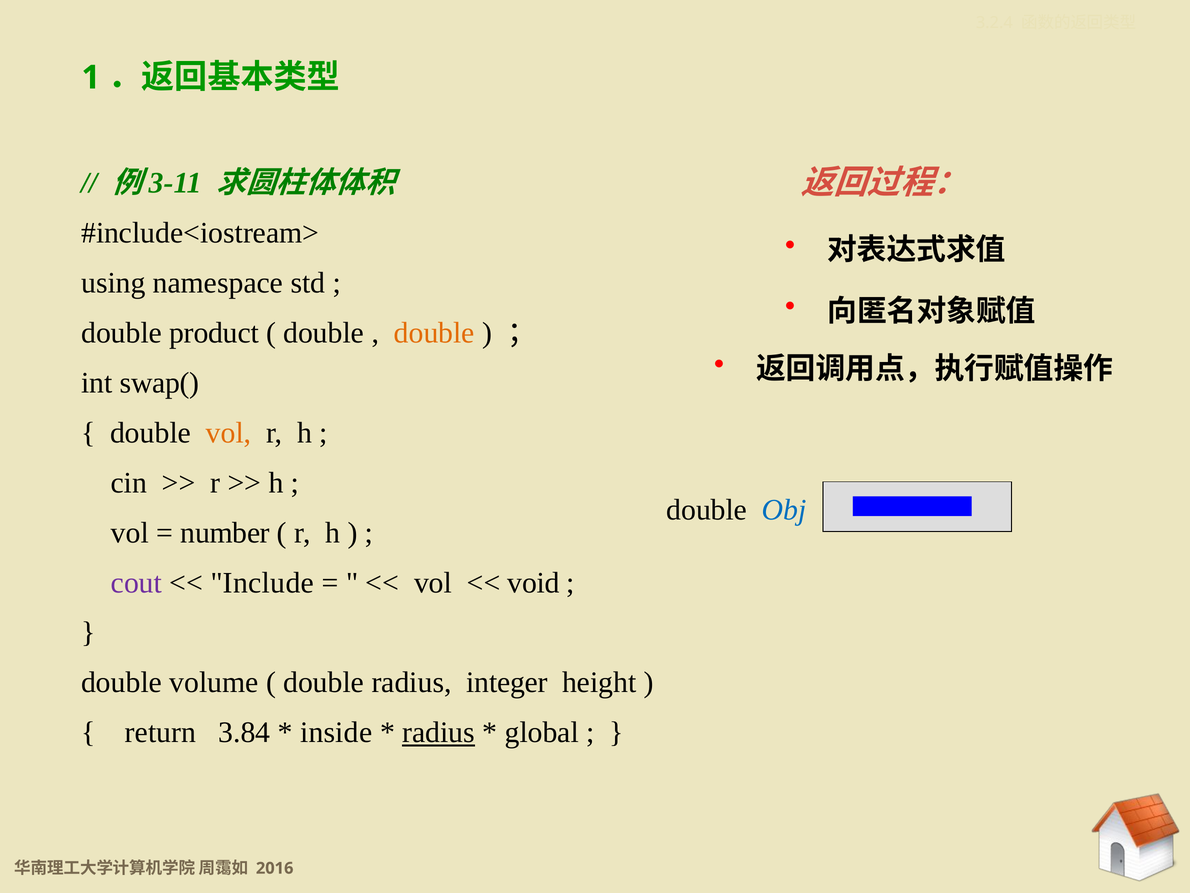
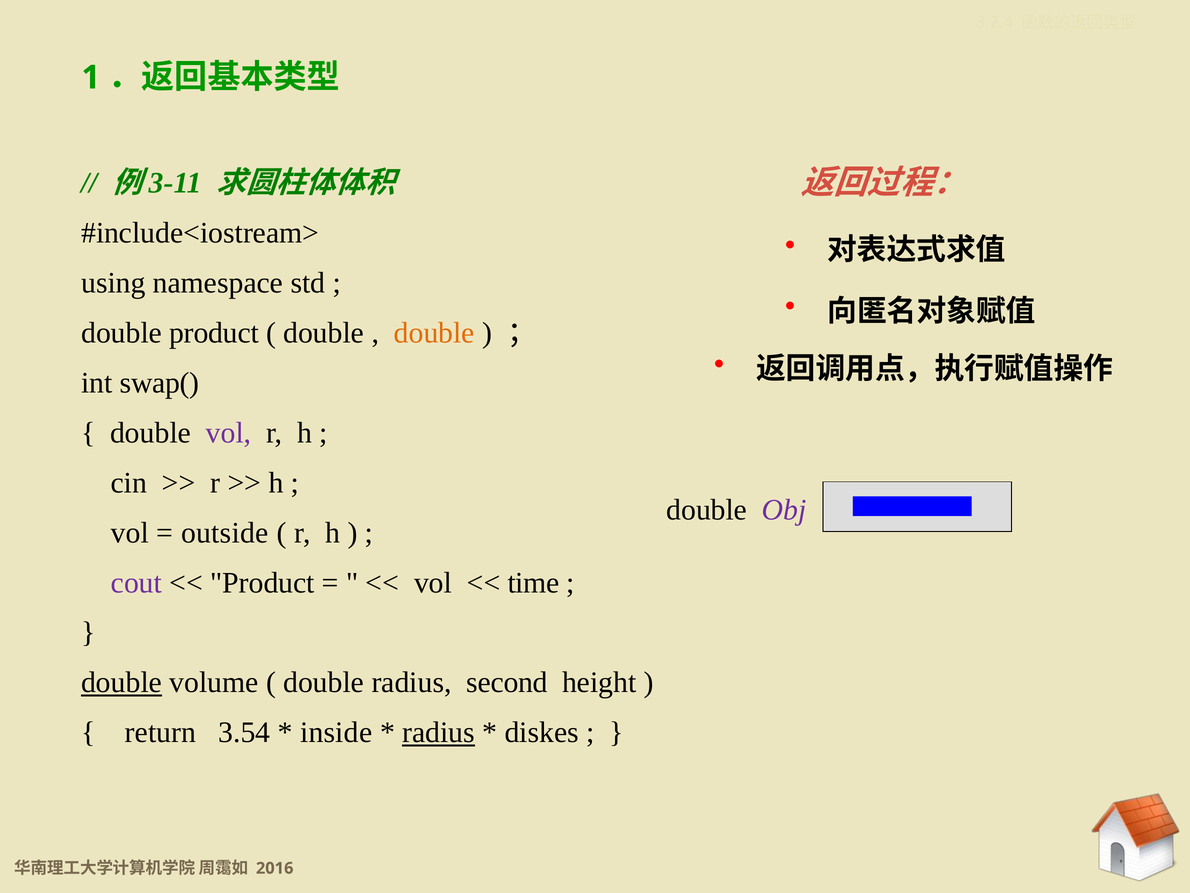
vol at (229, 433) colour: orange -> purple
Obj colour: blue -> purple
number: number -> outside
Include at (262, 582): Include -> Product
void: void -> time
double at (122, 682) underline: none -> present
integer: integer -> second
3.84: 3.84 -> 3.54
global: global -> diskes
